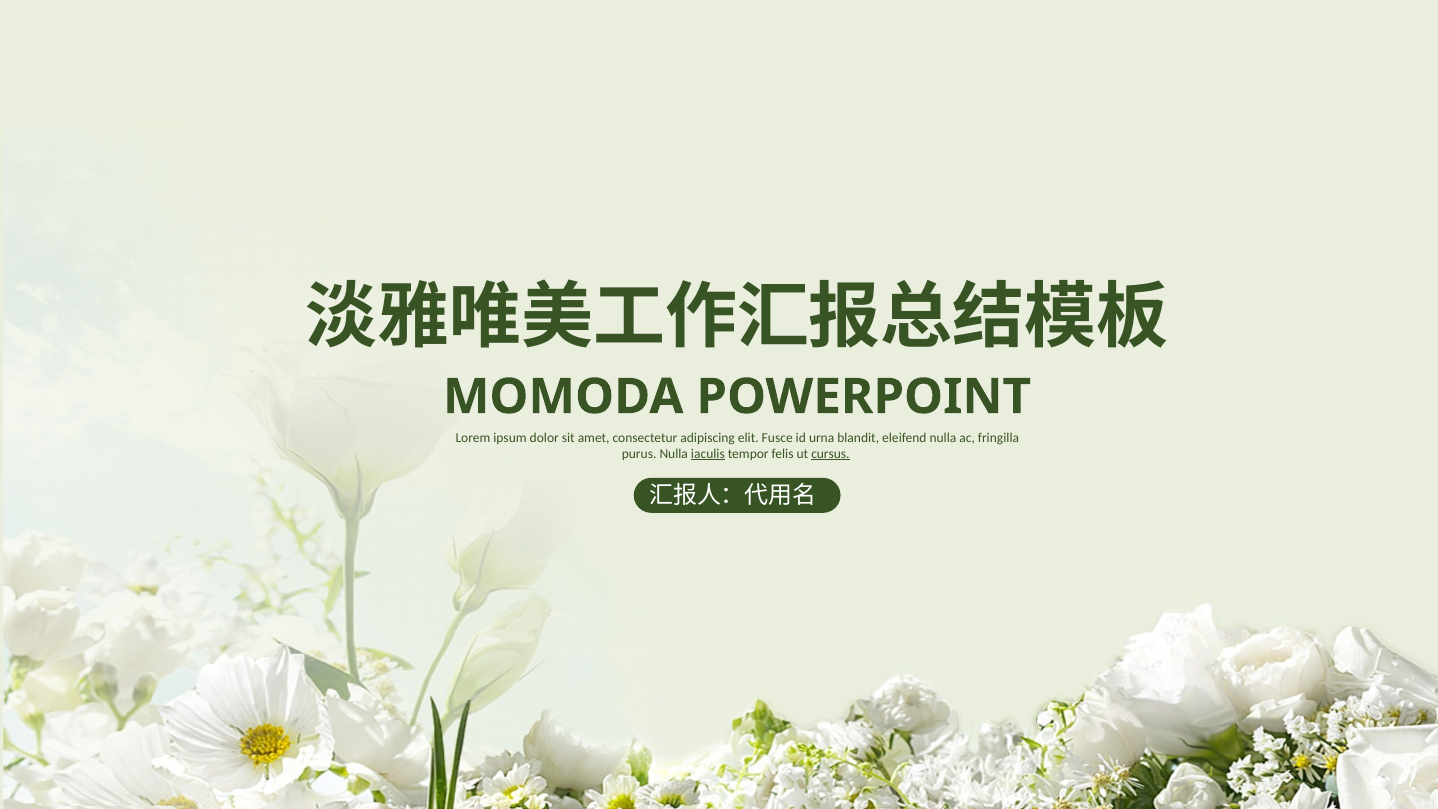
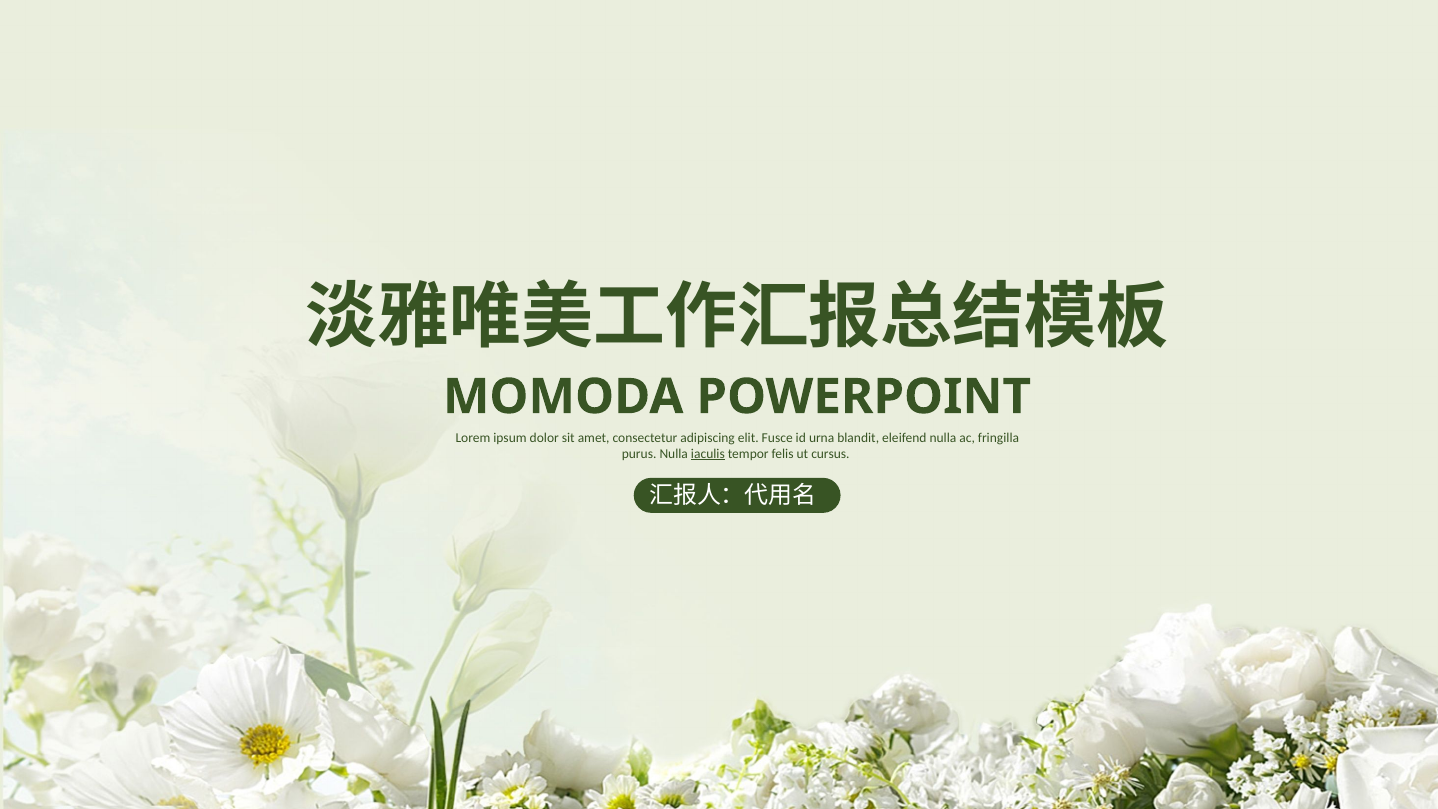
cursus underline: present -> none
